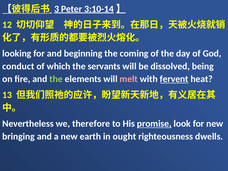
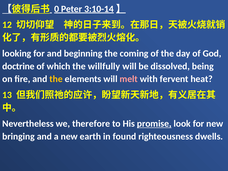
3: 3 -> 0
conduct: conduct -> doctrine
servants: servants -> willfully
the at (56, 79) colour: light green -> yellow
fervent underline: present -> none
ought: ought -> found
